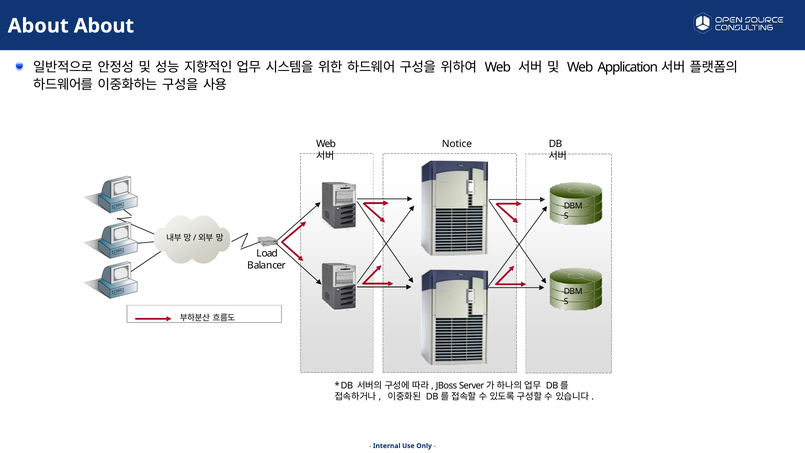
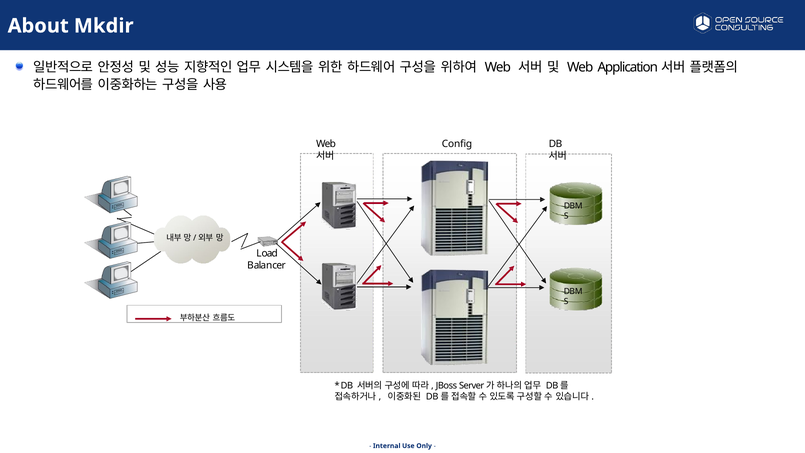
About About: About -> Mkdir
Notice: Notice -> Config
